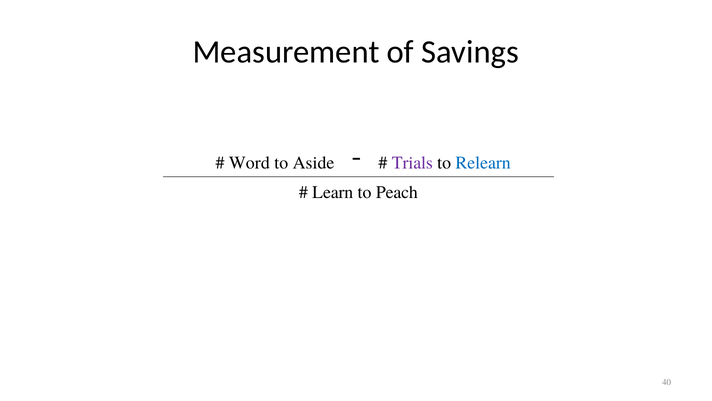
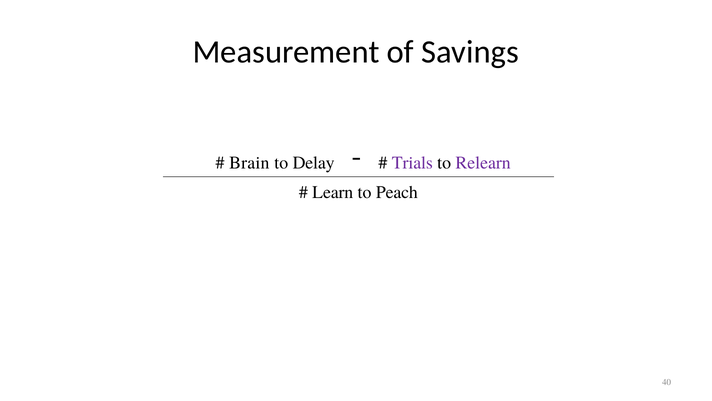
Word: Word -> Brain
Aside: Aside -> Delay
Relearn colour: blue -> purple
